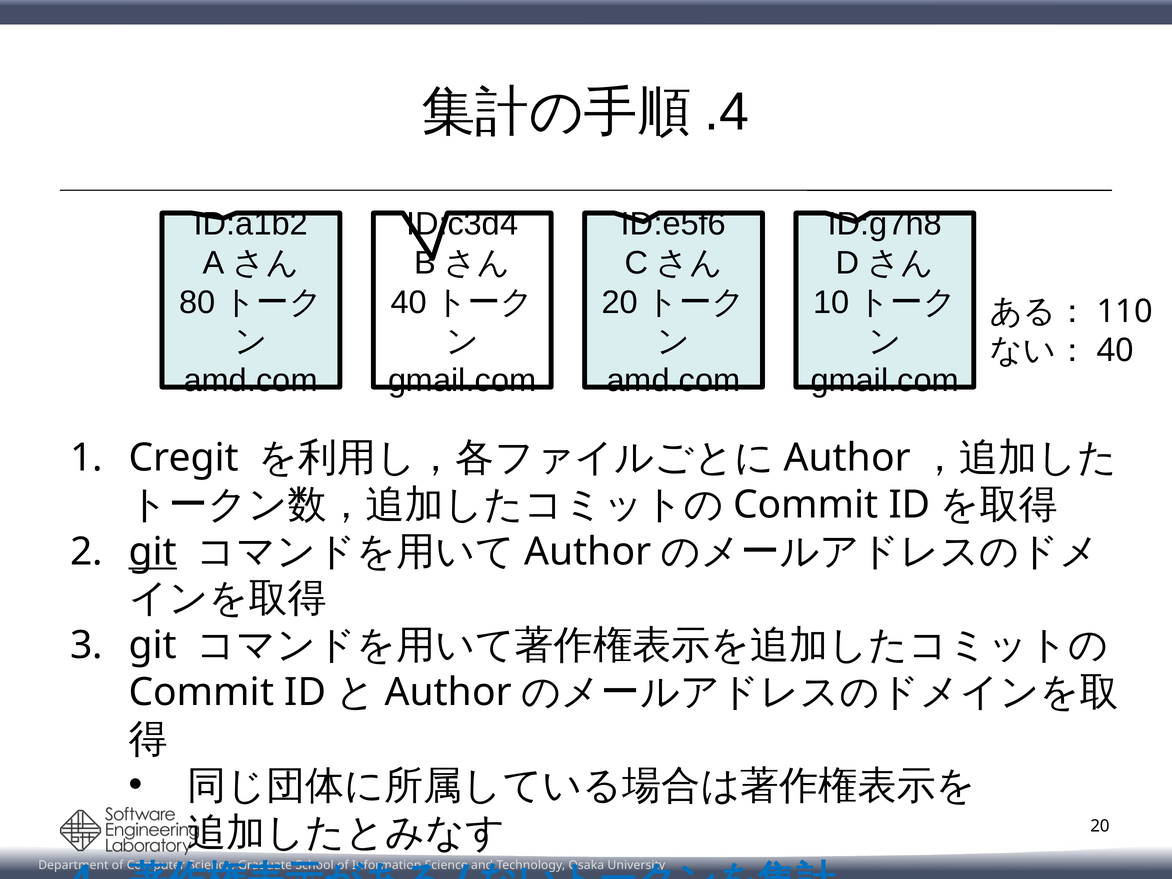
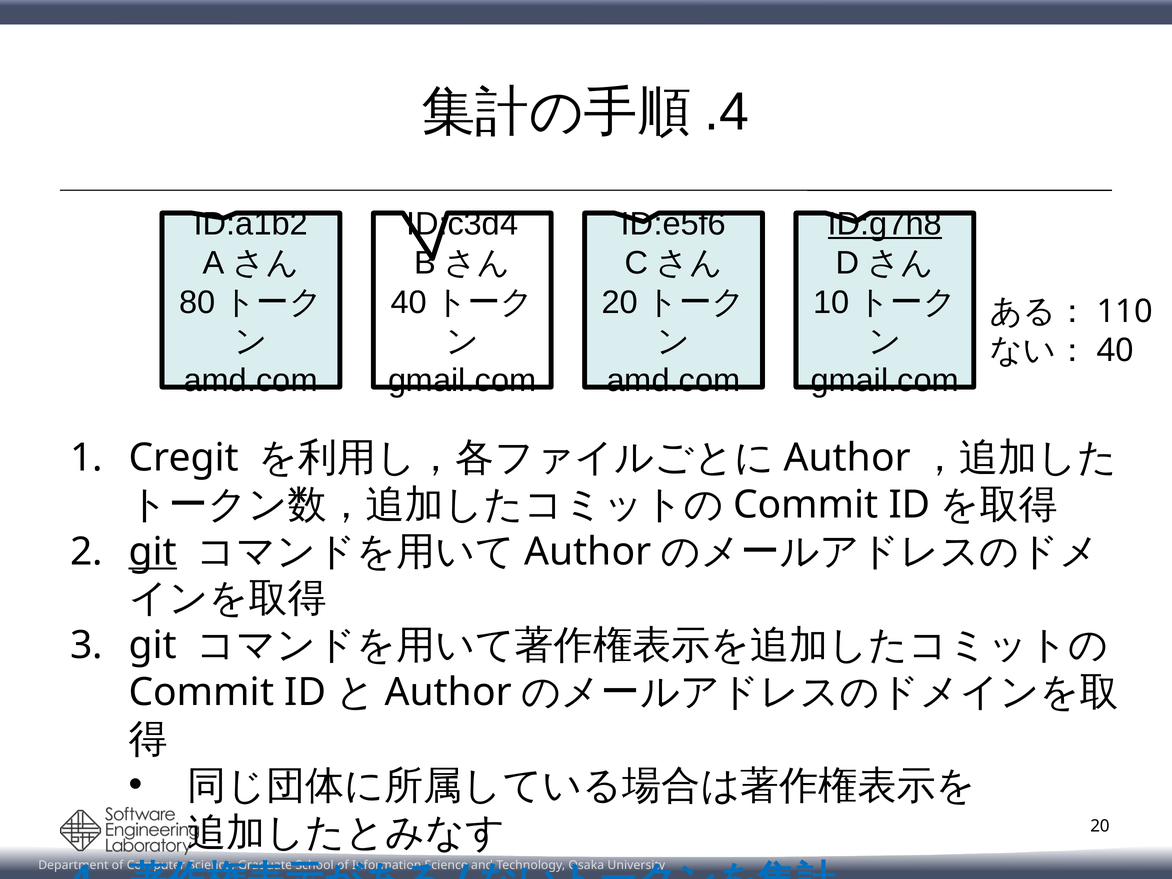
ID:g7h8 underline: none -> present
